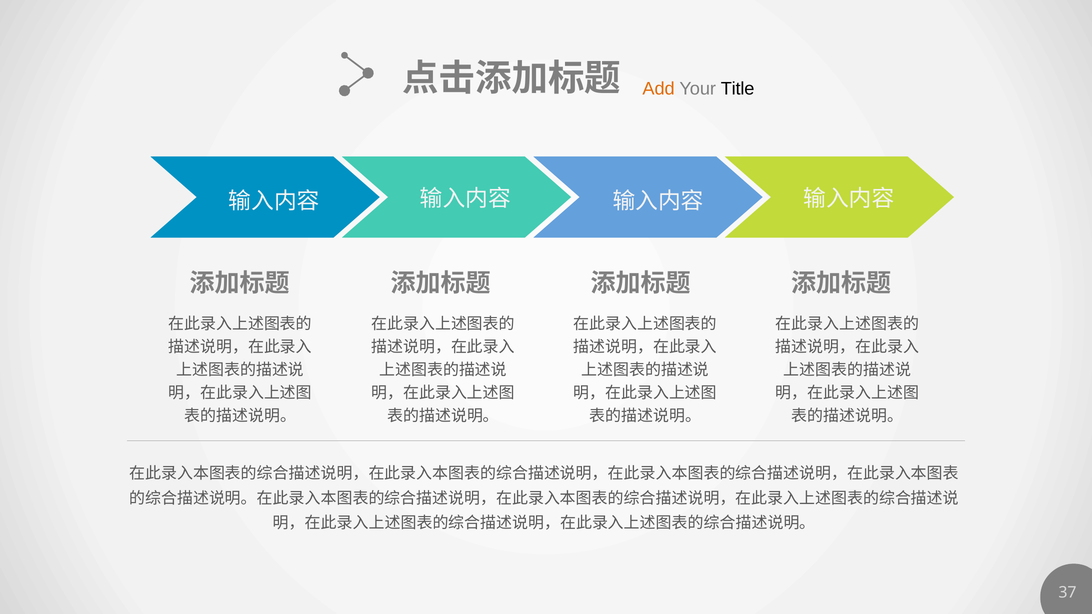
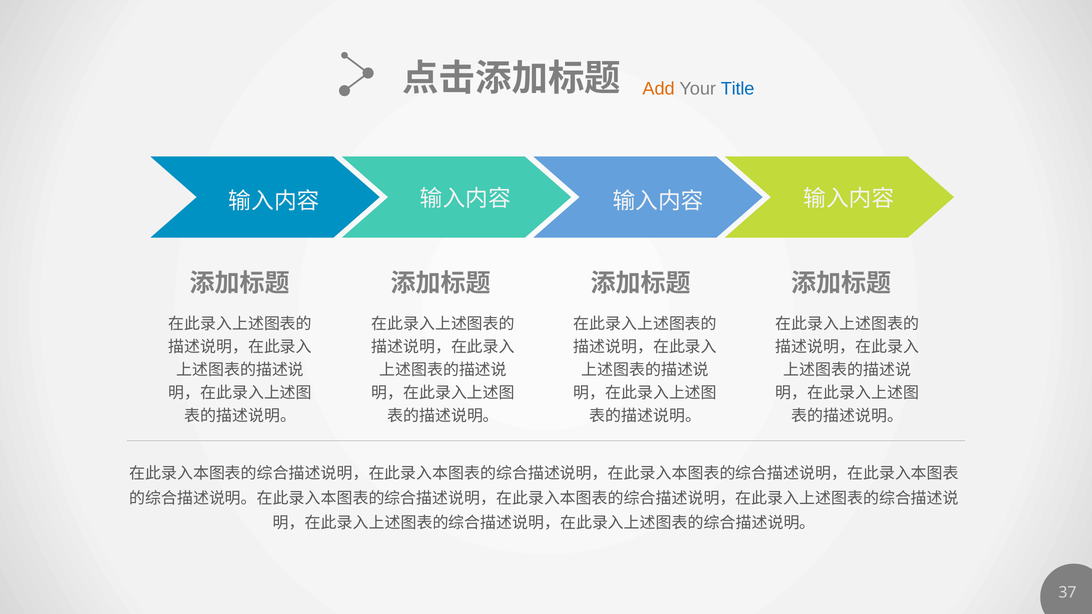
Title colour: black -> blue
